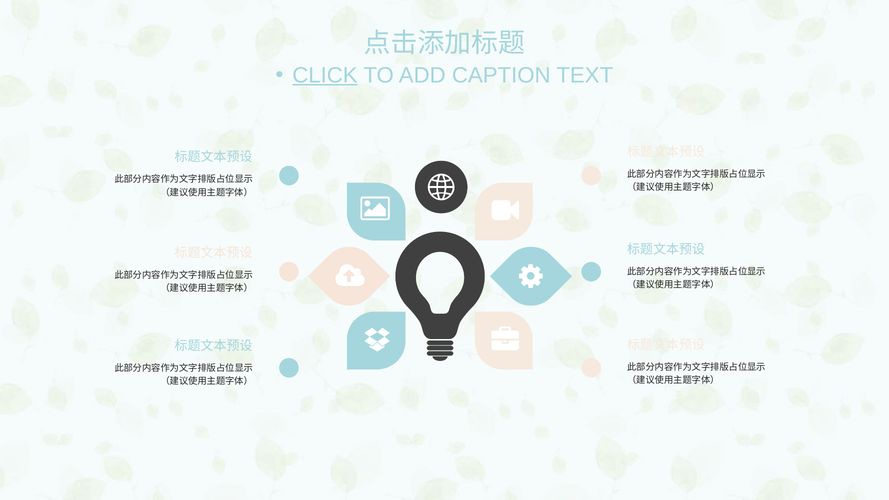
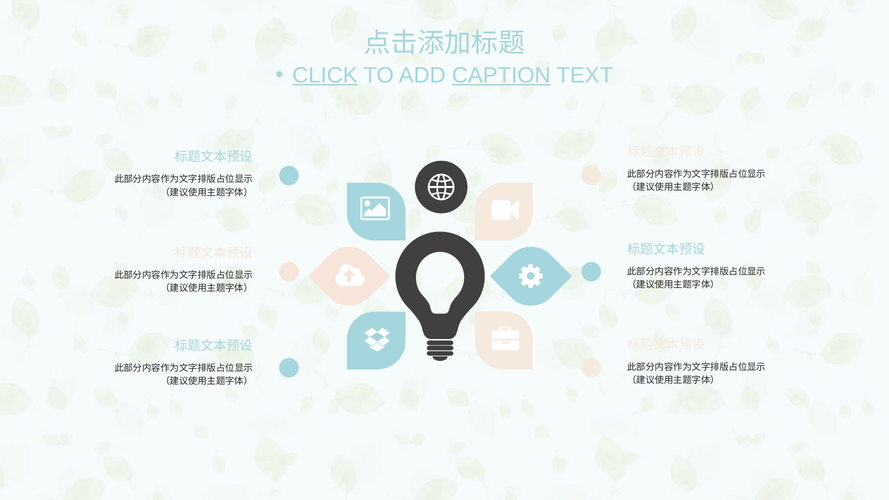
CAPTION underline: none -> present
